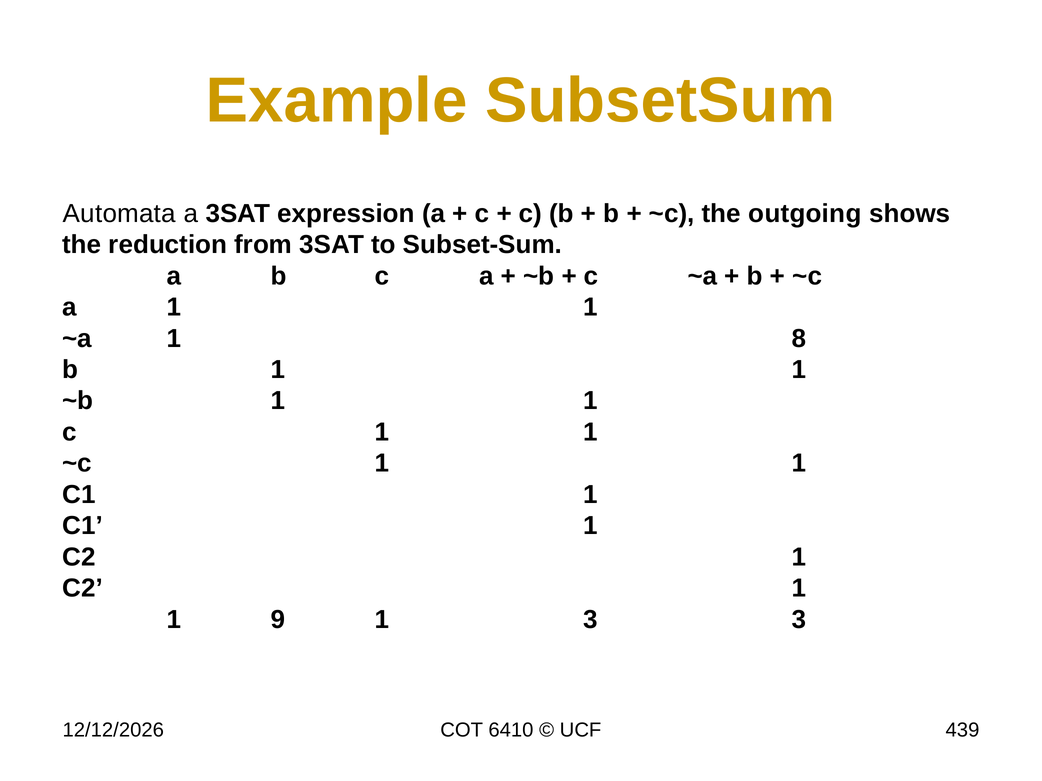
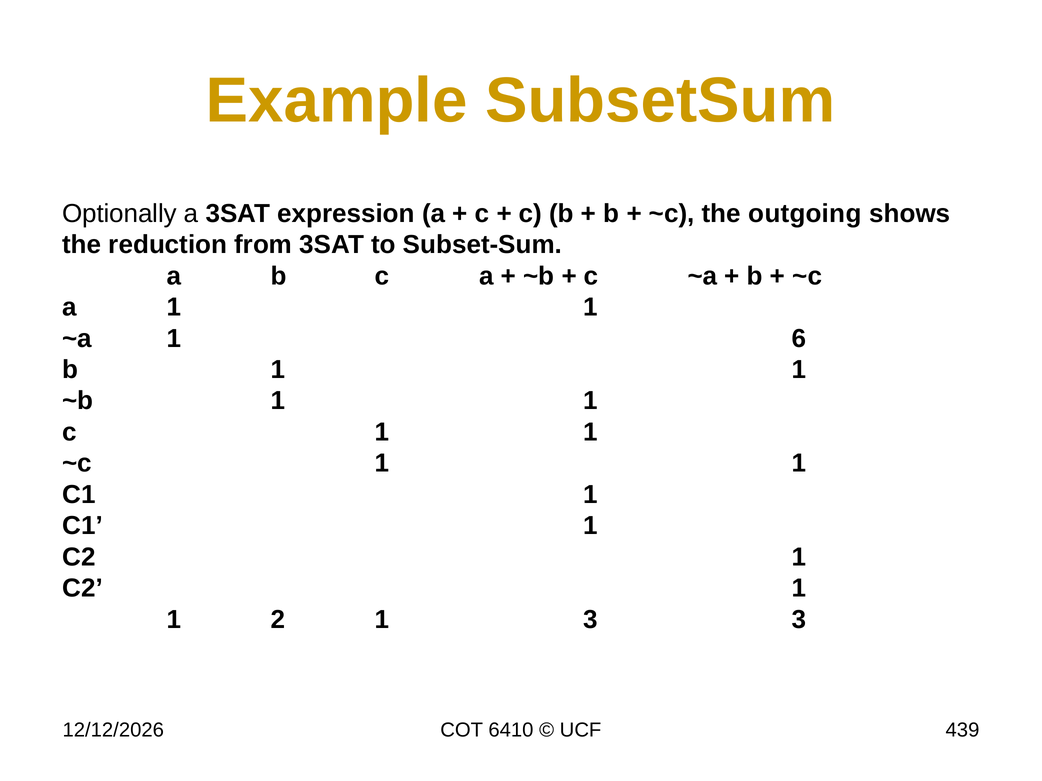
Automata: Automata -> Optionally
8: 8 -> 6
9: 9 -> 2
